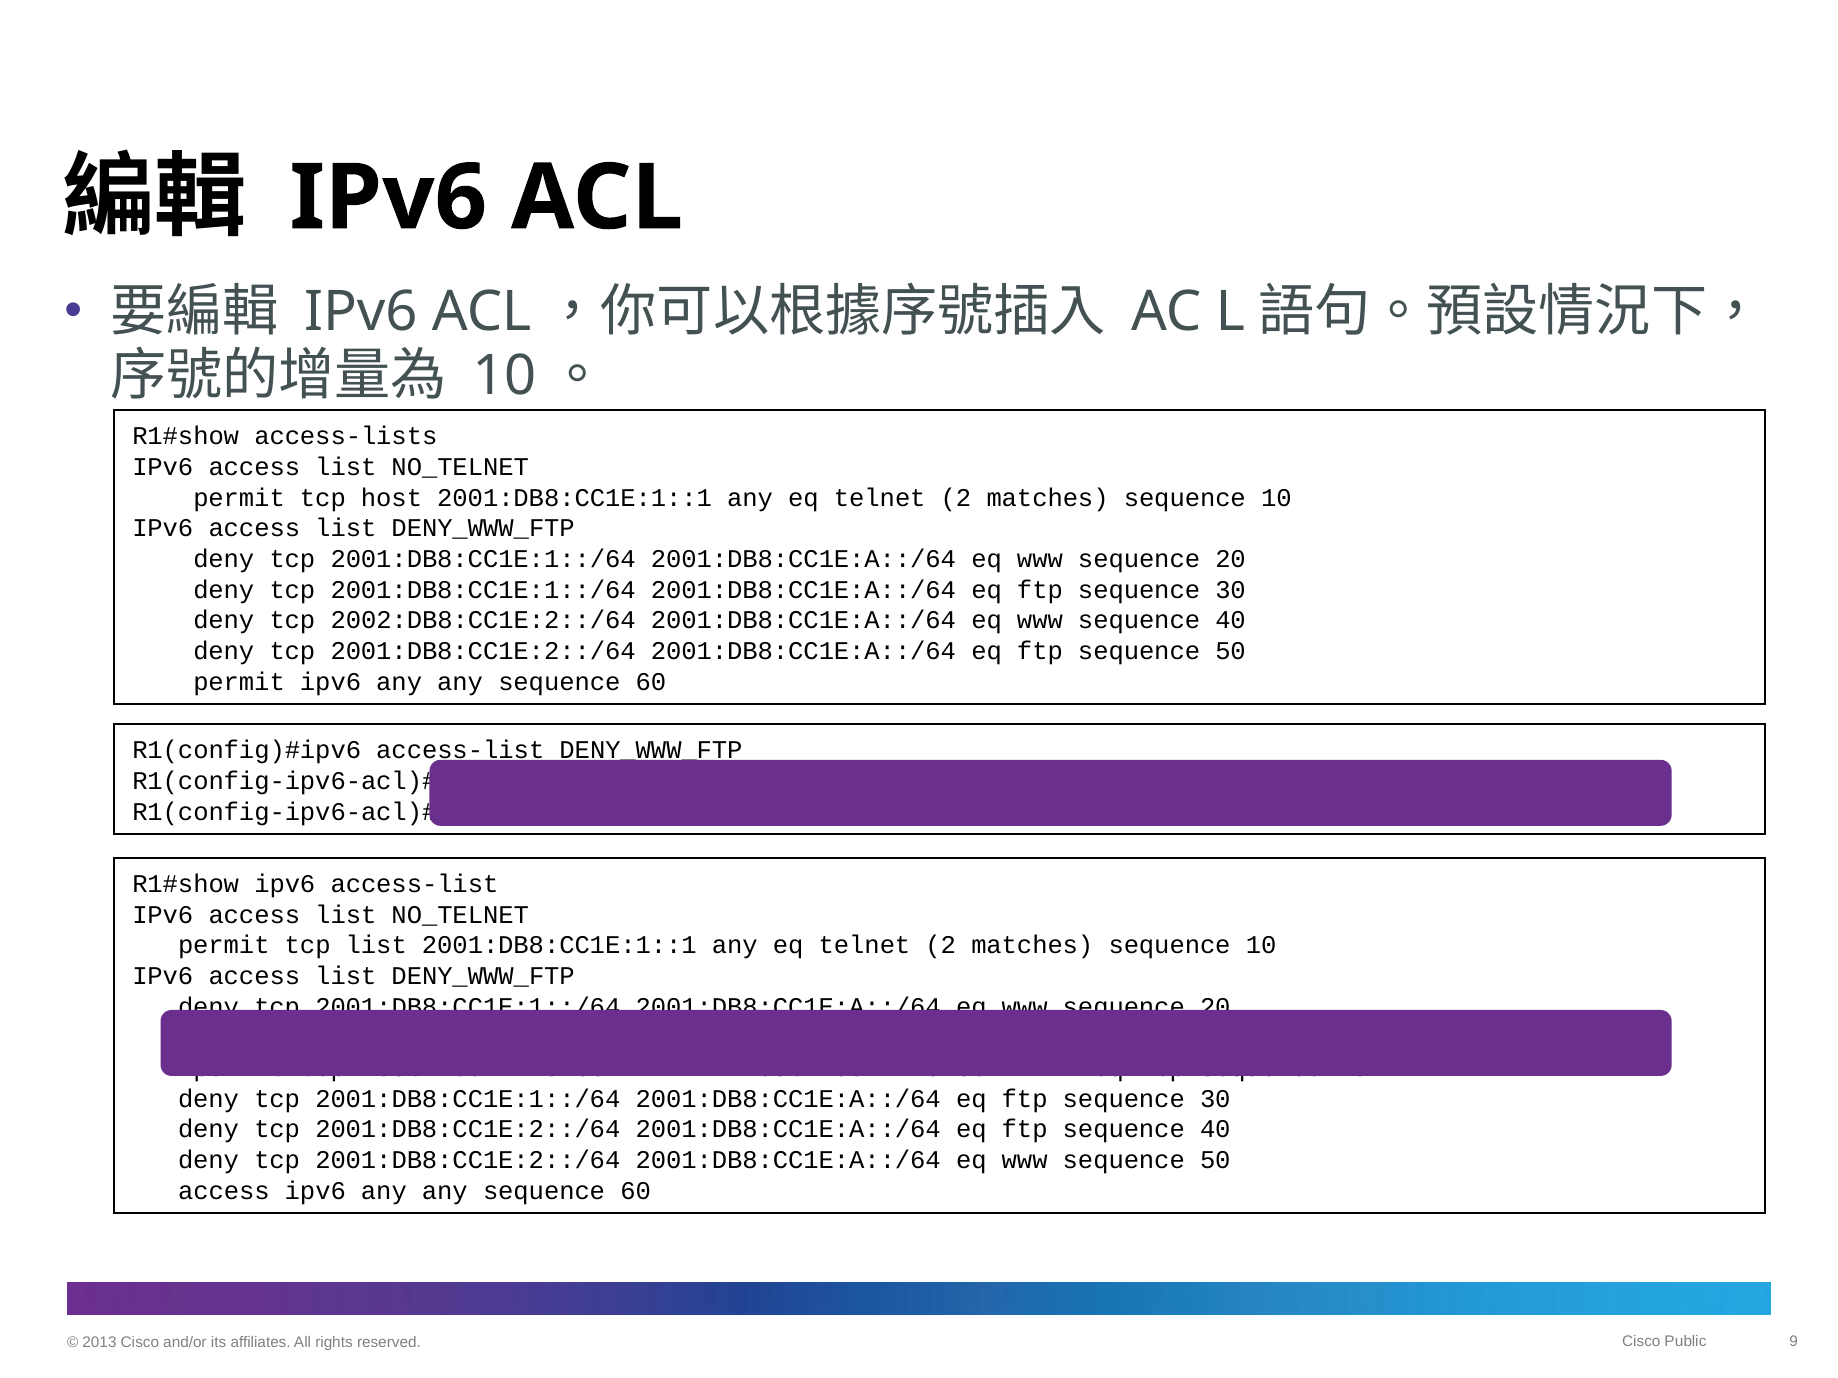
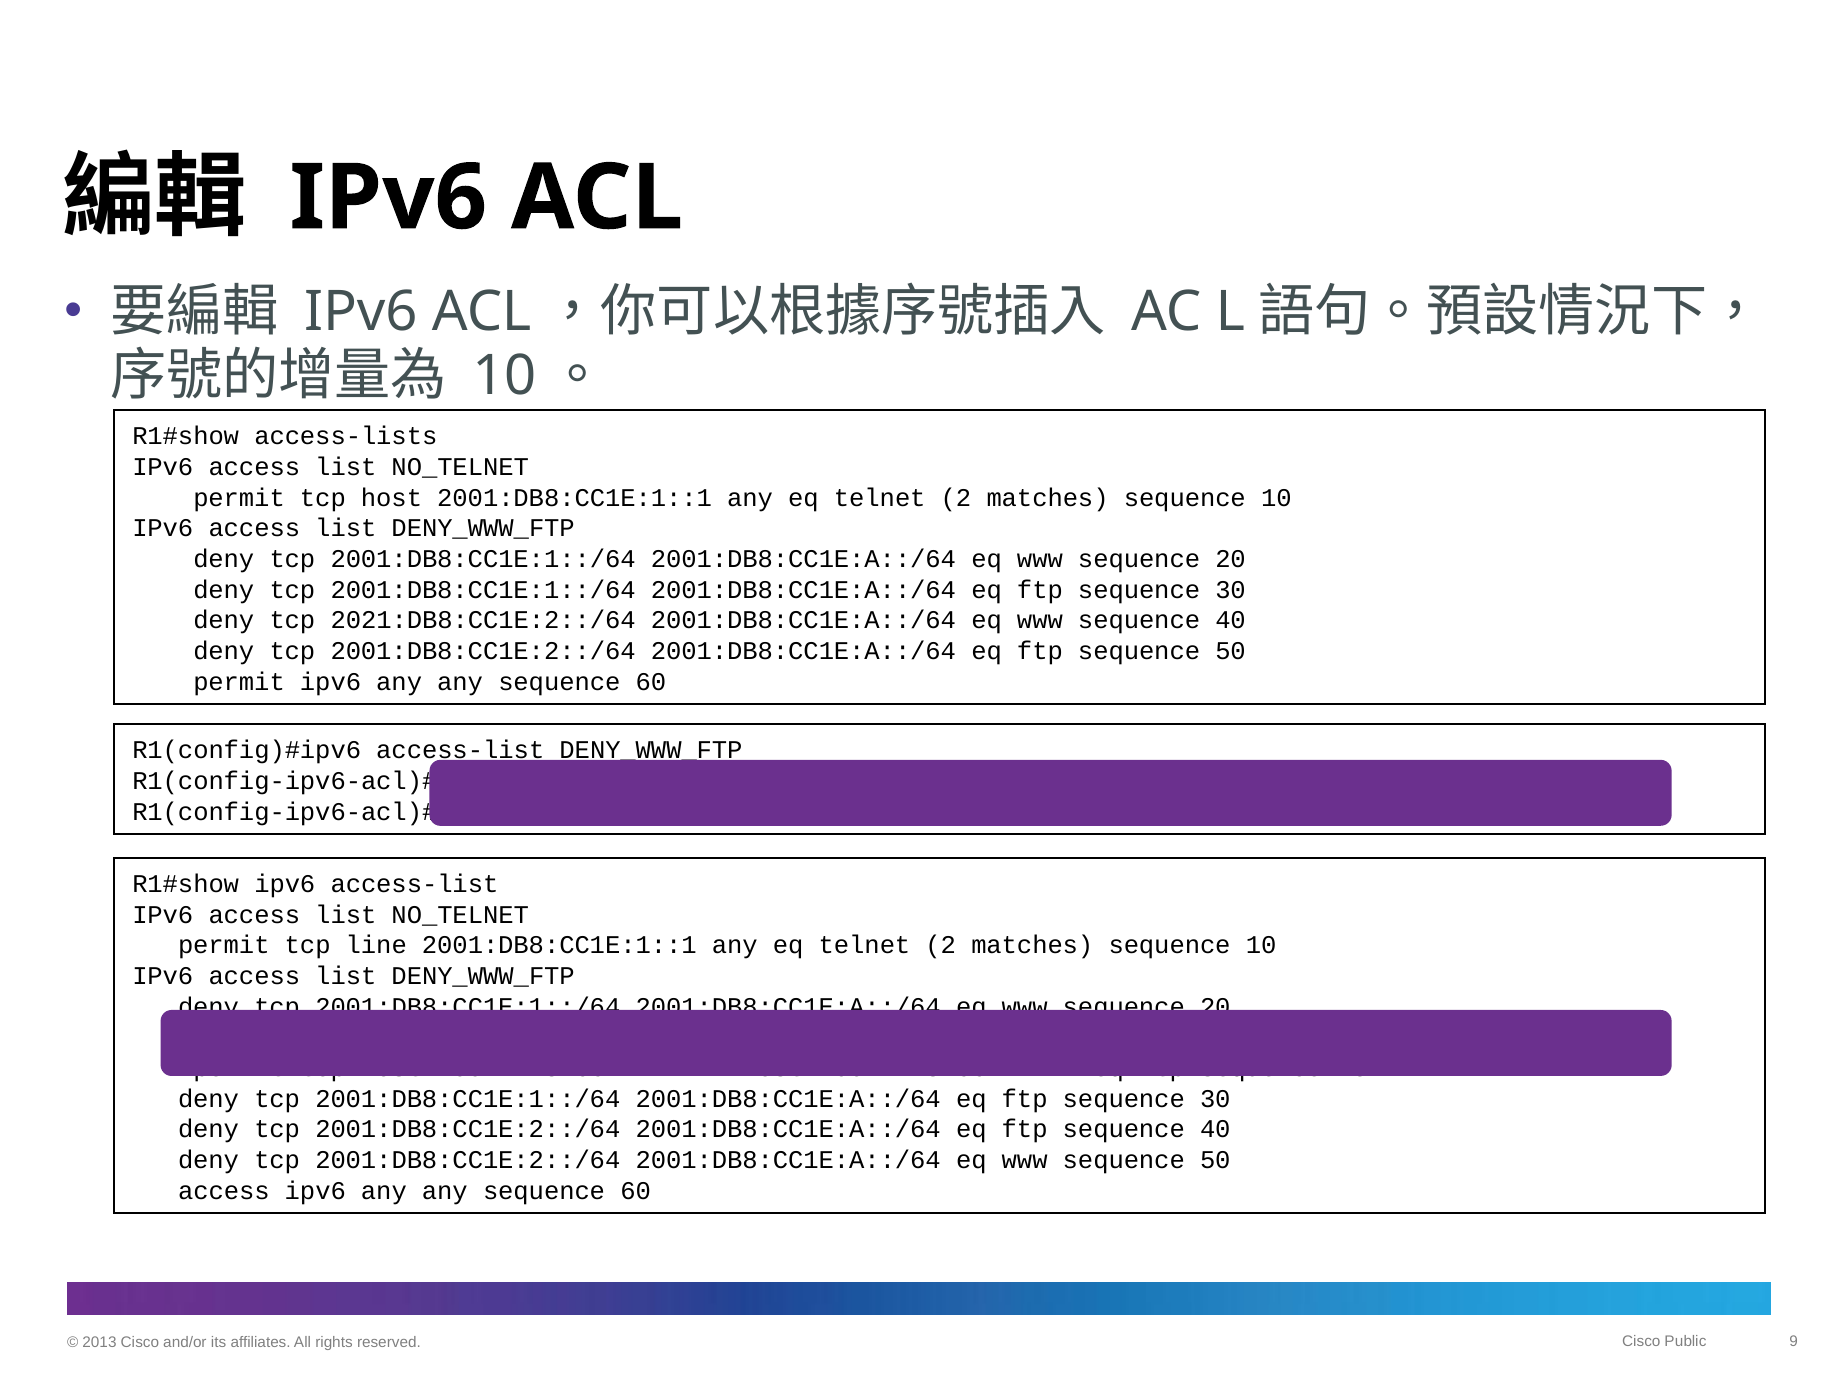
2002:DB8:CC1E:2::/64: 2002:DB8:CC1E:2::/64 -> 2021:DB8:CC1E:2::/64
tcp list: list -> line
